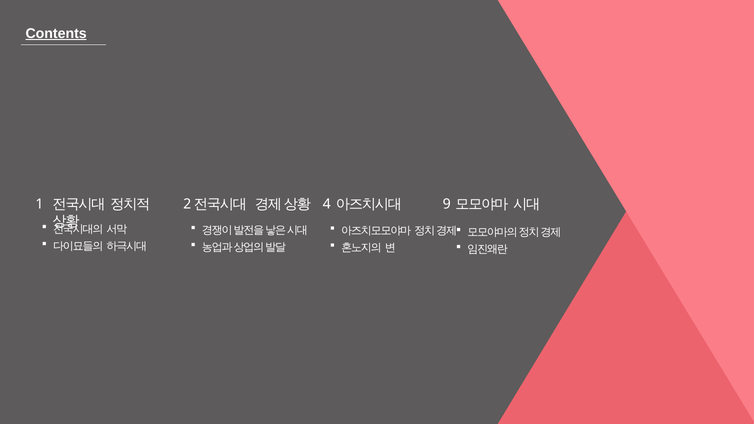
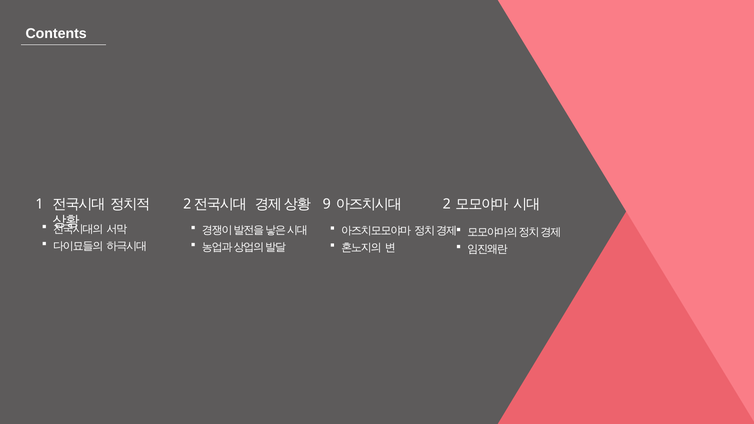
Contents underline: present -> none
4: 4 -> 9
9: 9 -> 2
